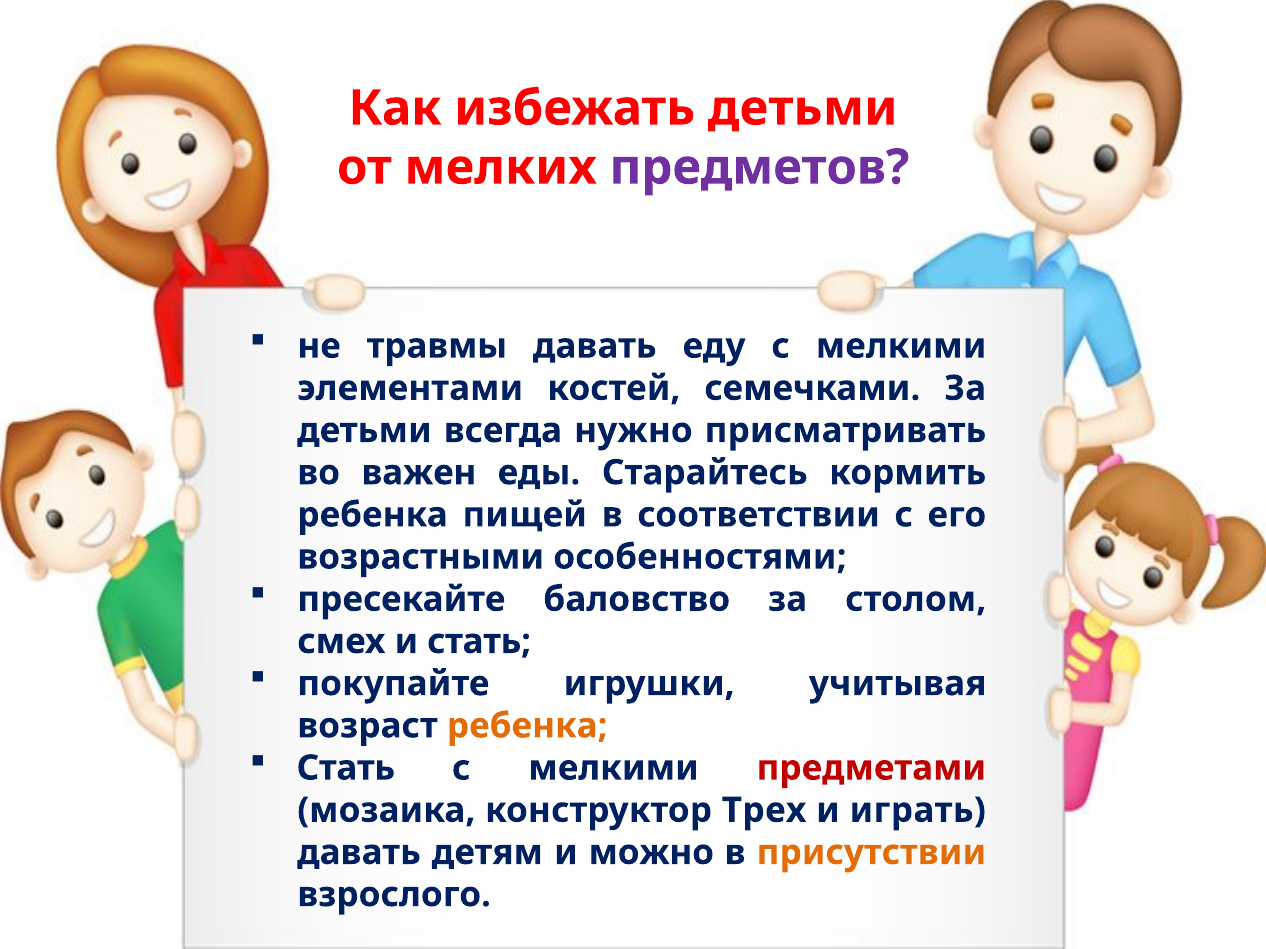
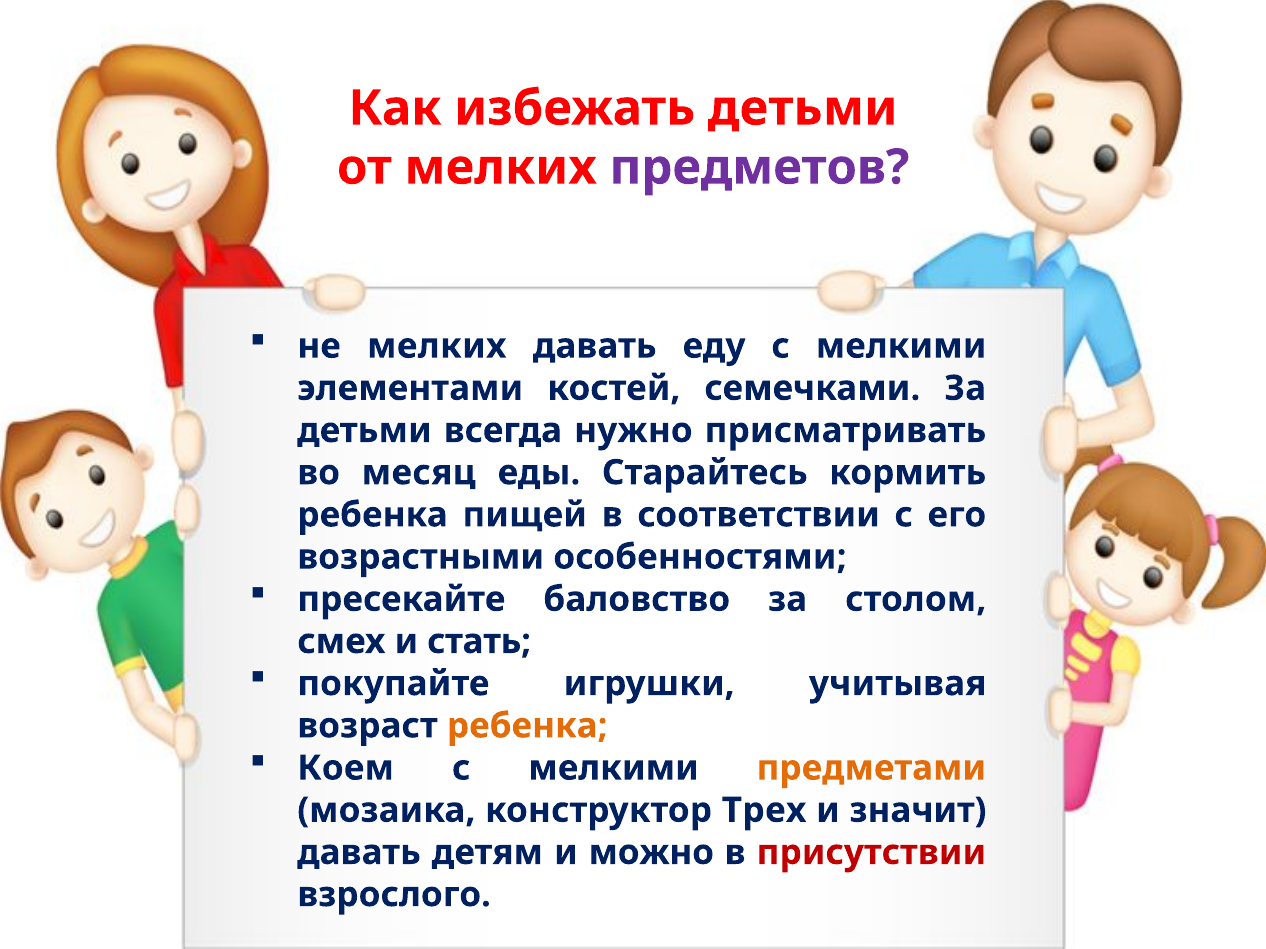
не травмы: травмы -> мелких
важен: важен -> месяц
Стать at (346, 768): Стать -> Коем
предметами colour: red -> orange
играть: играть -> значит
присутствии colour: orange -> red
